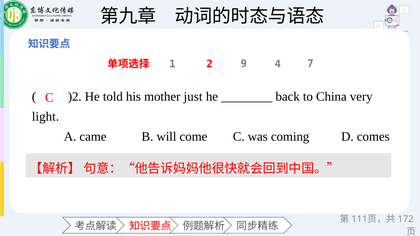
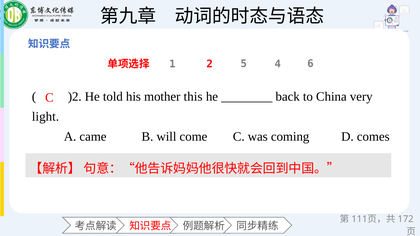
9: 9 -> 5
7: 7 -> 6
just: just -> this
